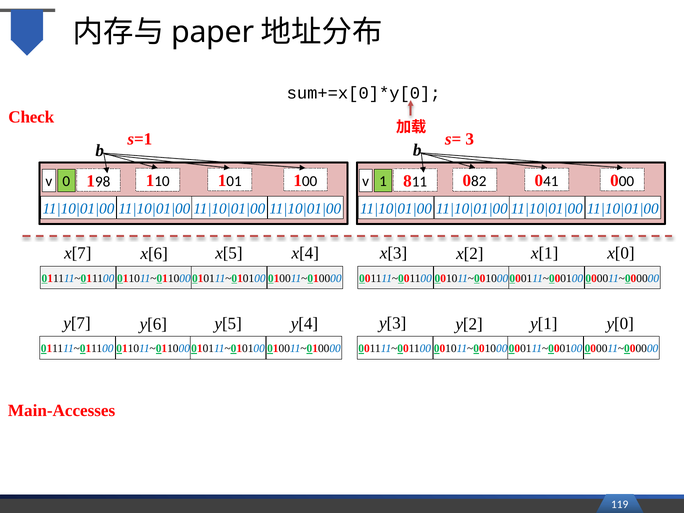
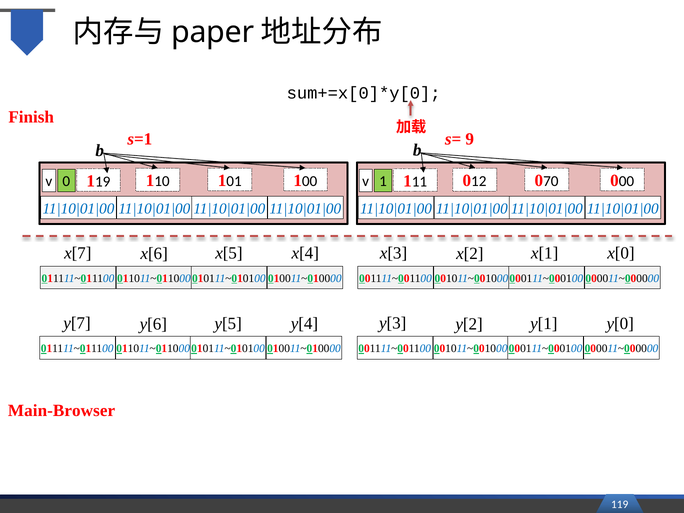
Check: Check -> Finish
3: 3 -> 9
41: 41 -> 70
98: 98 -> 19
8 at (407, 181): 8 -> 1
82: 82 -> 12
Main-Accesses: Main-Accesses -> Main-Browser
